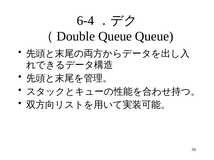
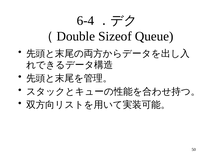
Queue at (115, 36): Queue -> Sizeof
